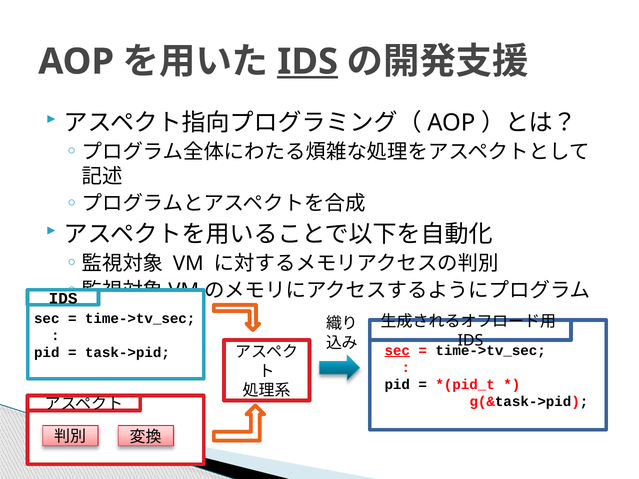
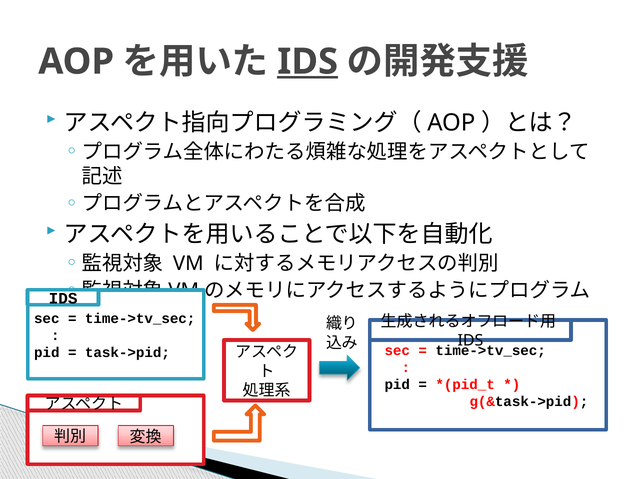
sec at (397, 351) underline: present -> none
